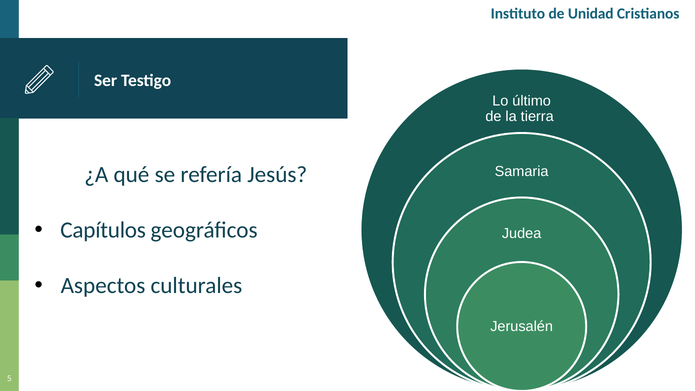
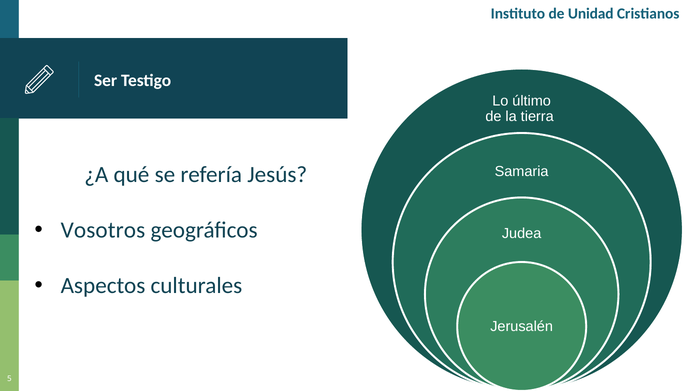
Capítulos: Capítulos -> Vosotros
